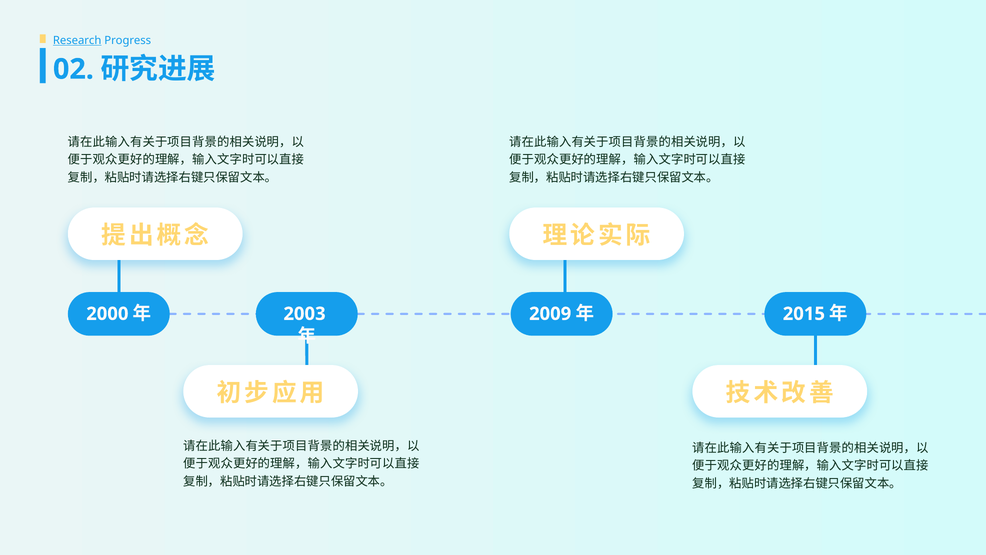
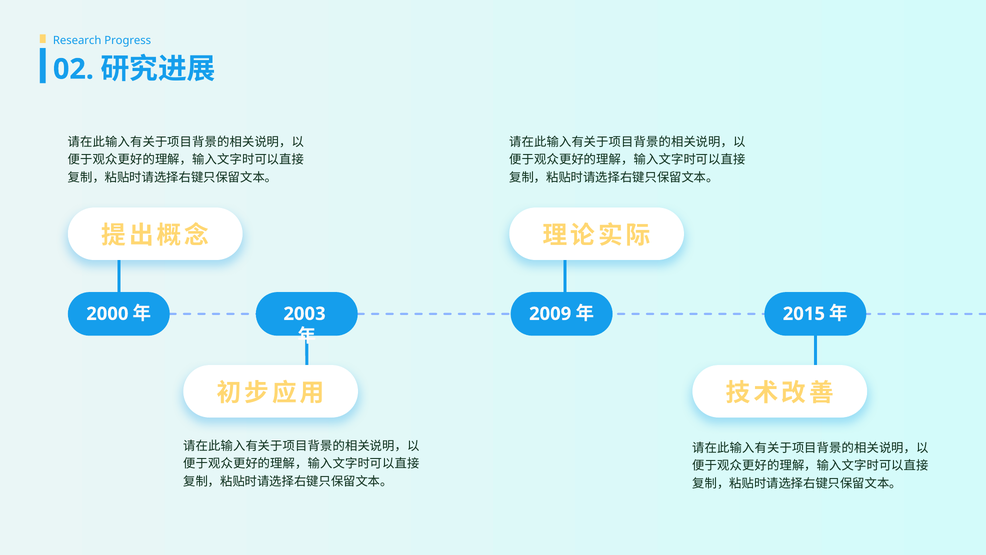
Research underline: present -> none
